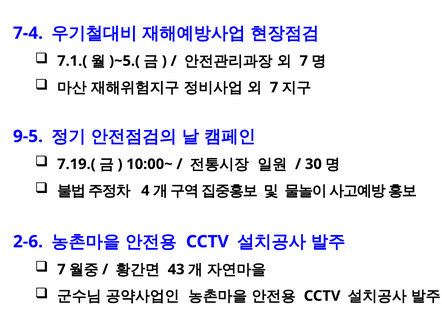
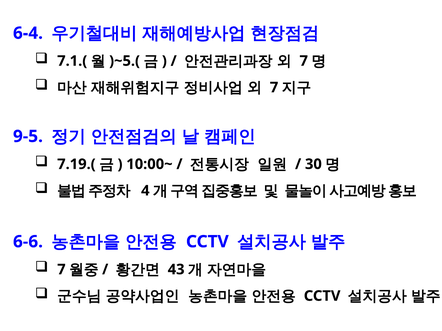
7-4: 7-4 -> 6-4
2-6: 2-6 -> 6-6
